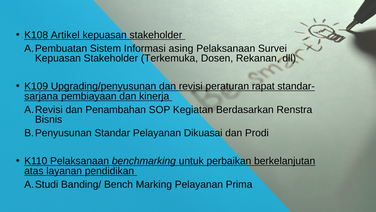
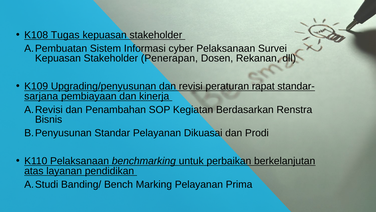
Artikel: Artikel -> Tugas
asing: asing -> cyber
Terkemuka: Terkemuka -> Penerapan
